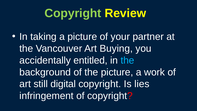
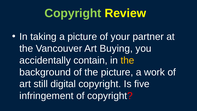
entitled: entitled -> contain
the at (127, 60) colour: light blue -> yellow
lies: lies -> five
